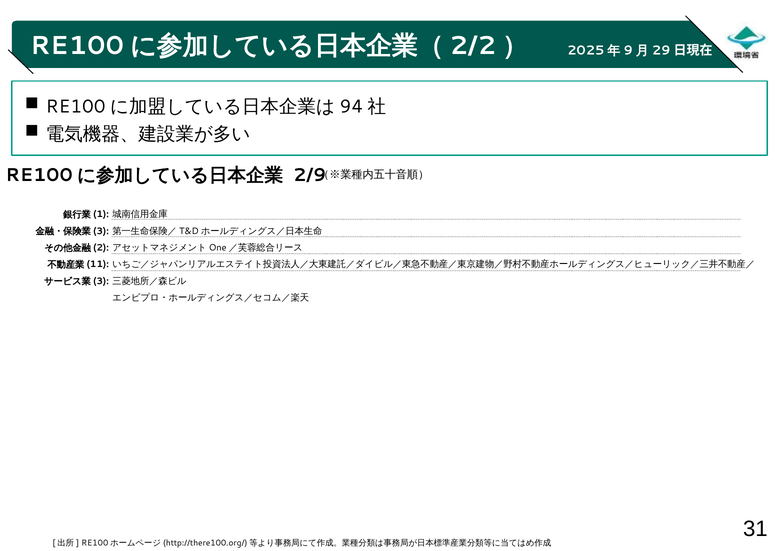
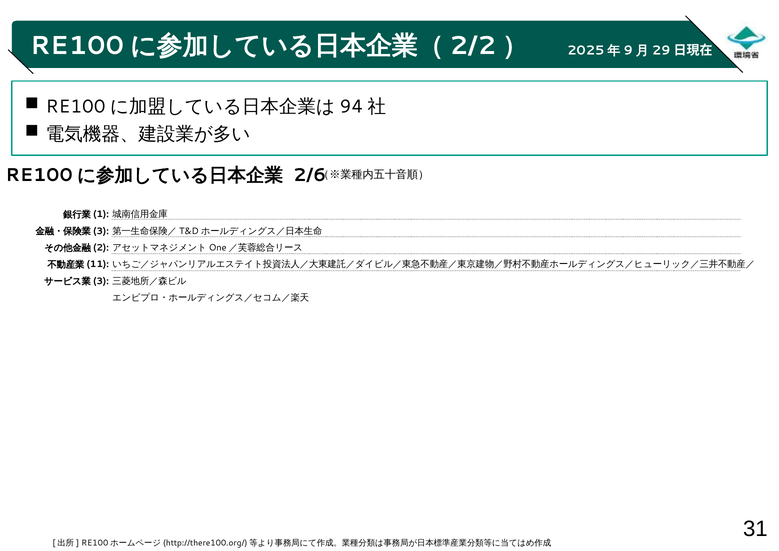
2/9: 2/9 -> 2/6
